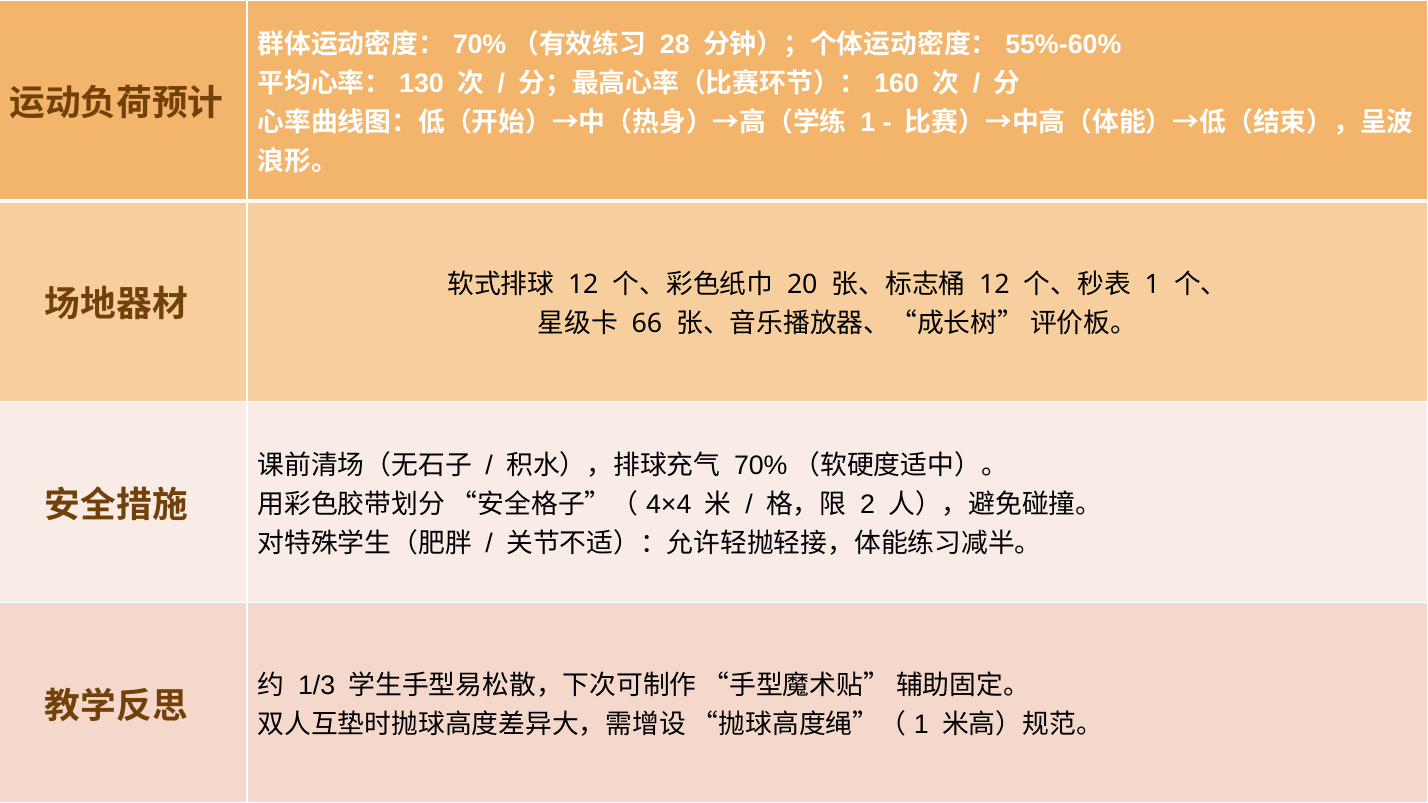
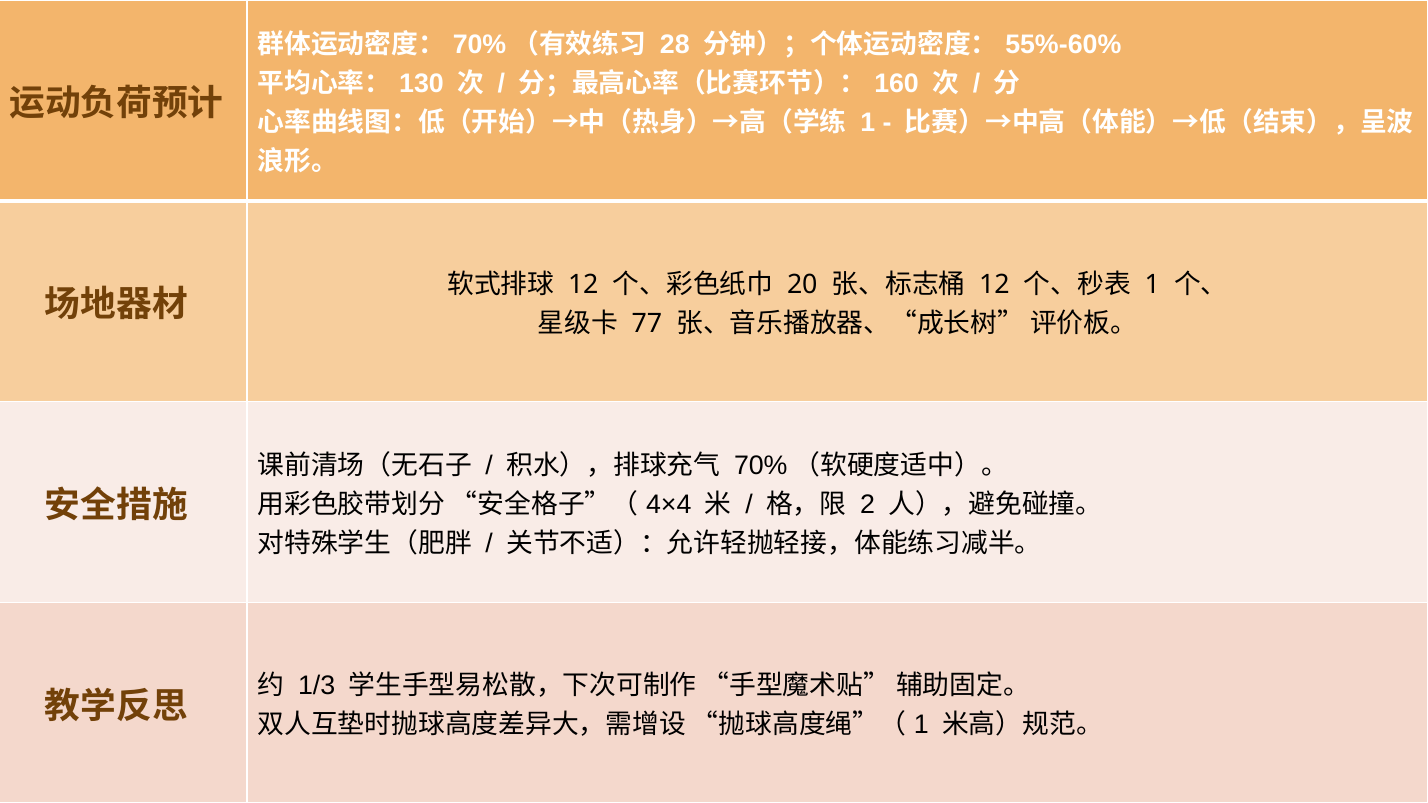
66: 66 -> 77
